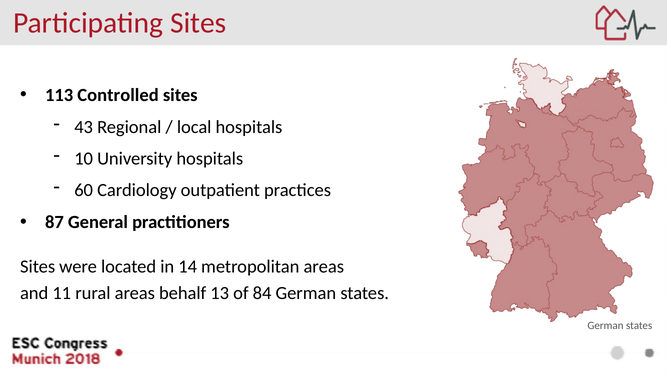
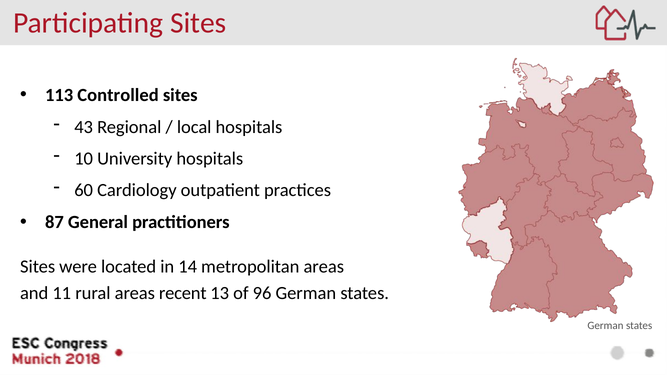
behalf: behalf -> recent
84: 84 -> 96
